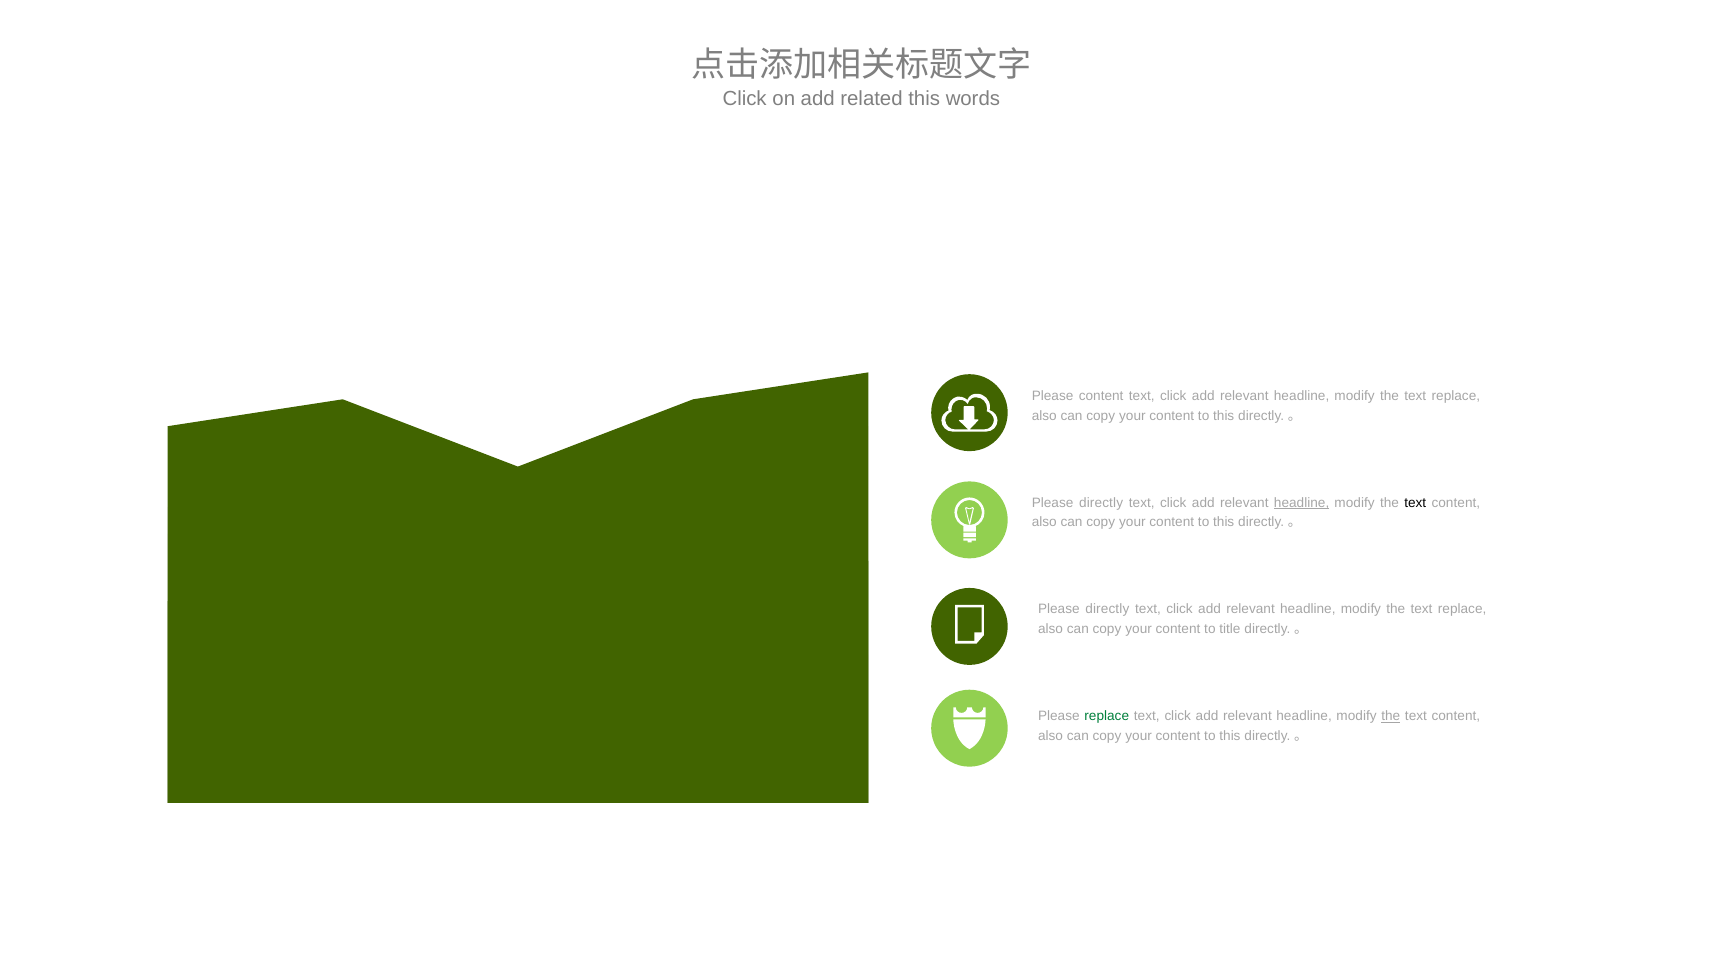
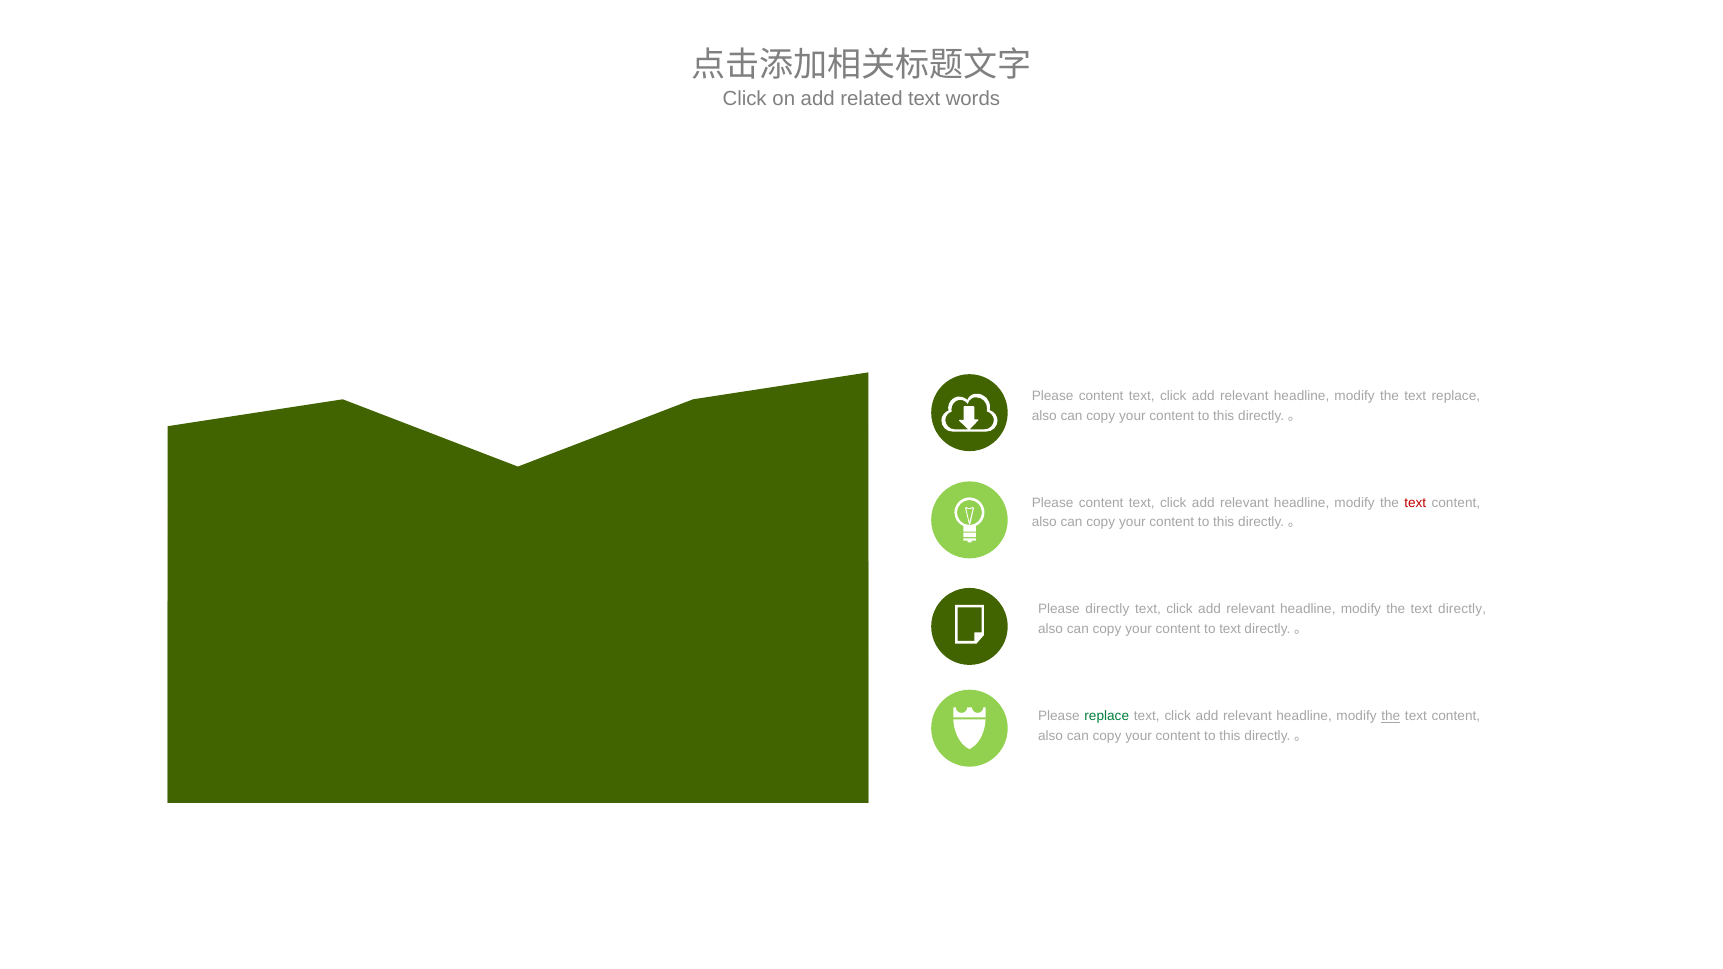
related this: this -> text
directly at (1101, 503): directly -> content
headline at (1302, 503) underline: present -> none
text at (1415, 503) colour: black -> red
replace at (1462, 610): replace -> directly
to title: title -> text
